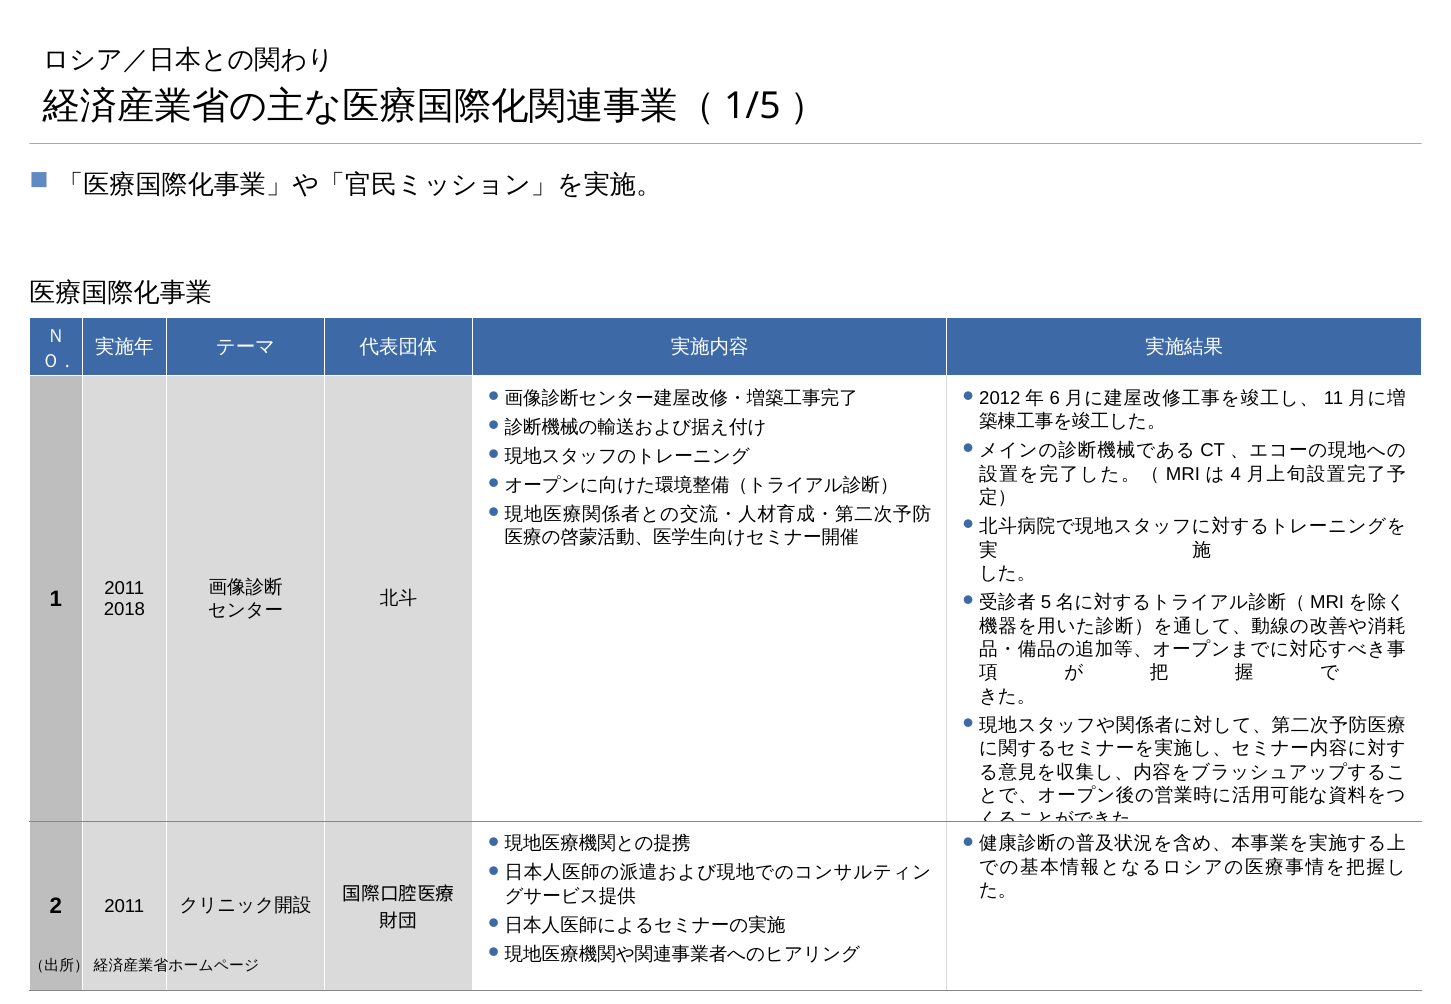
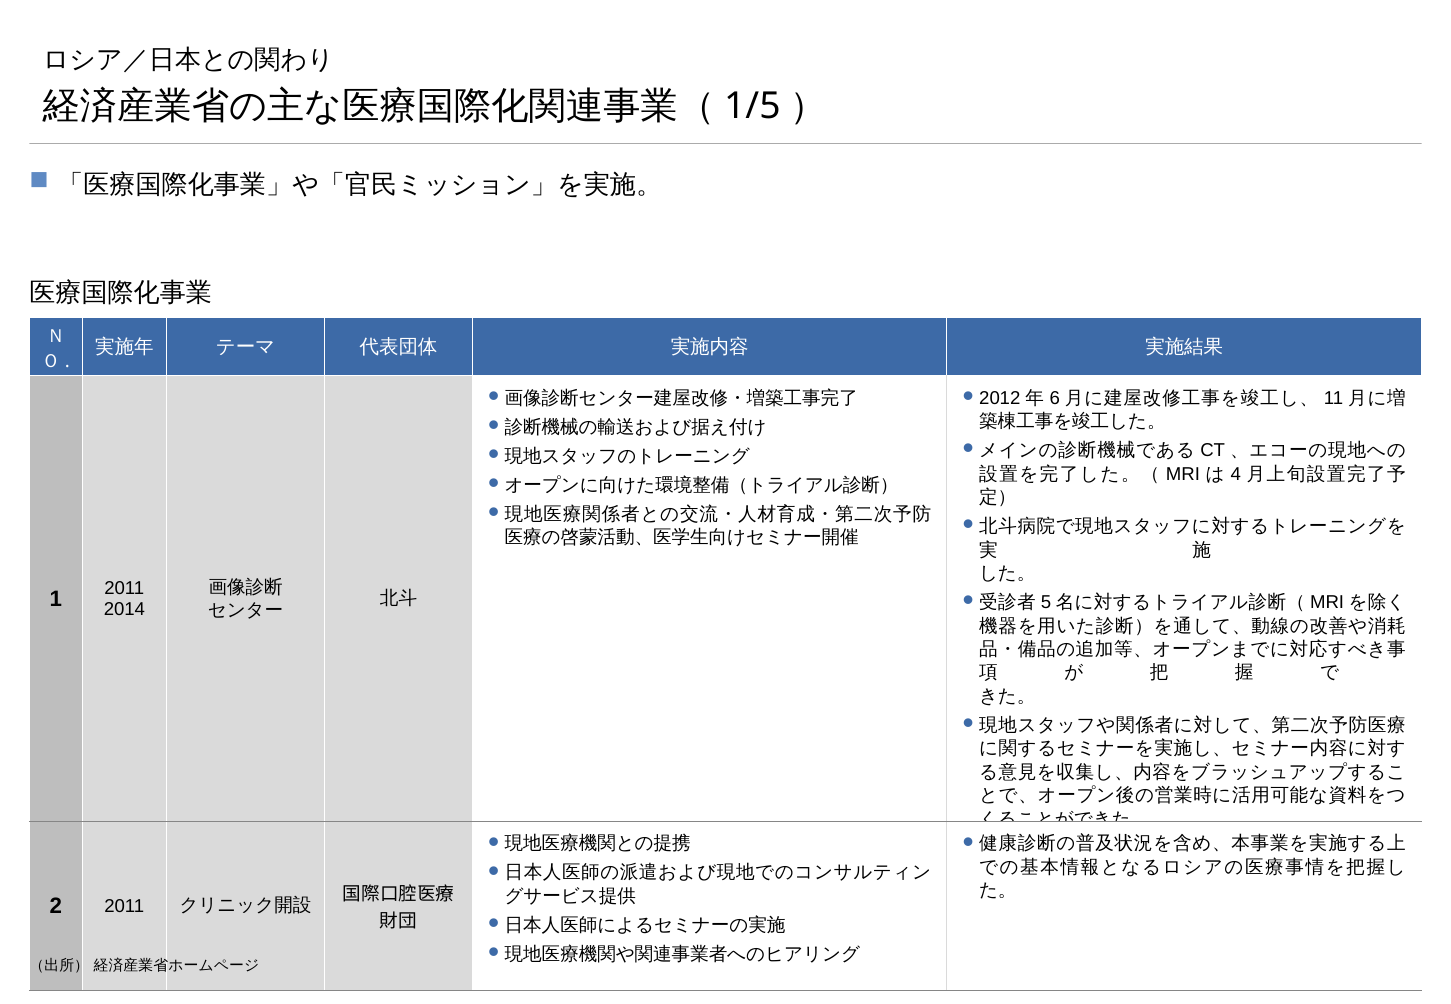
2018: 2018 -> 2014
